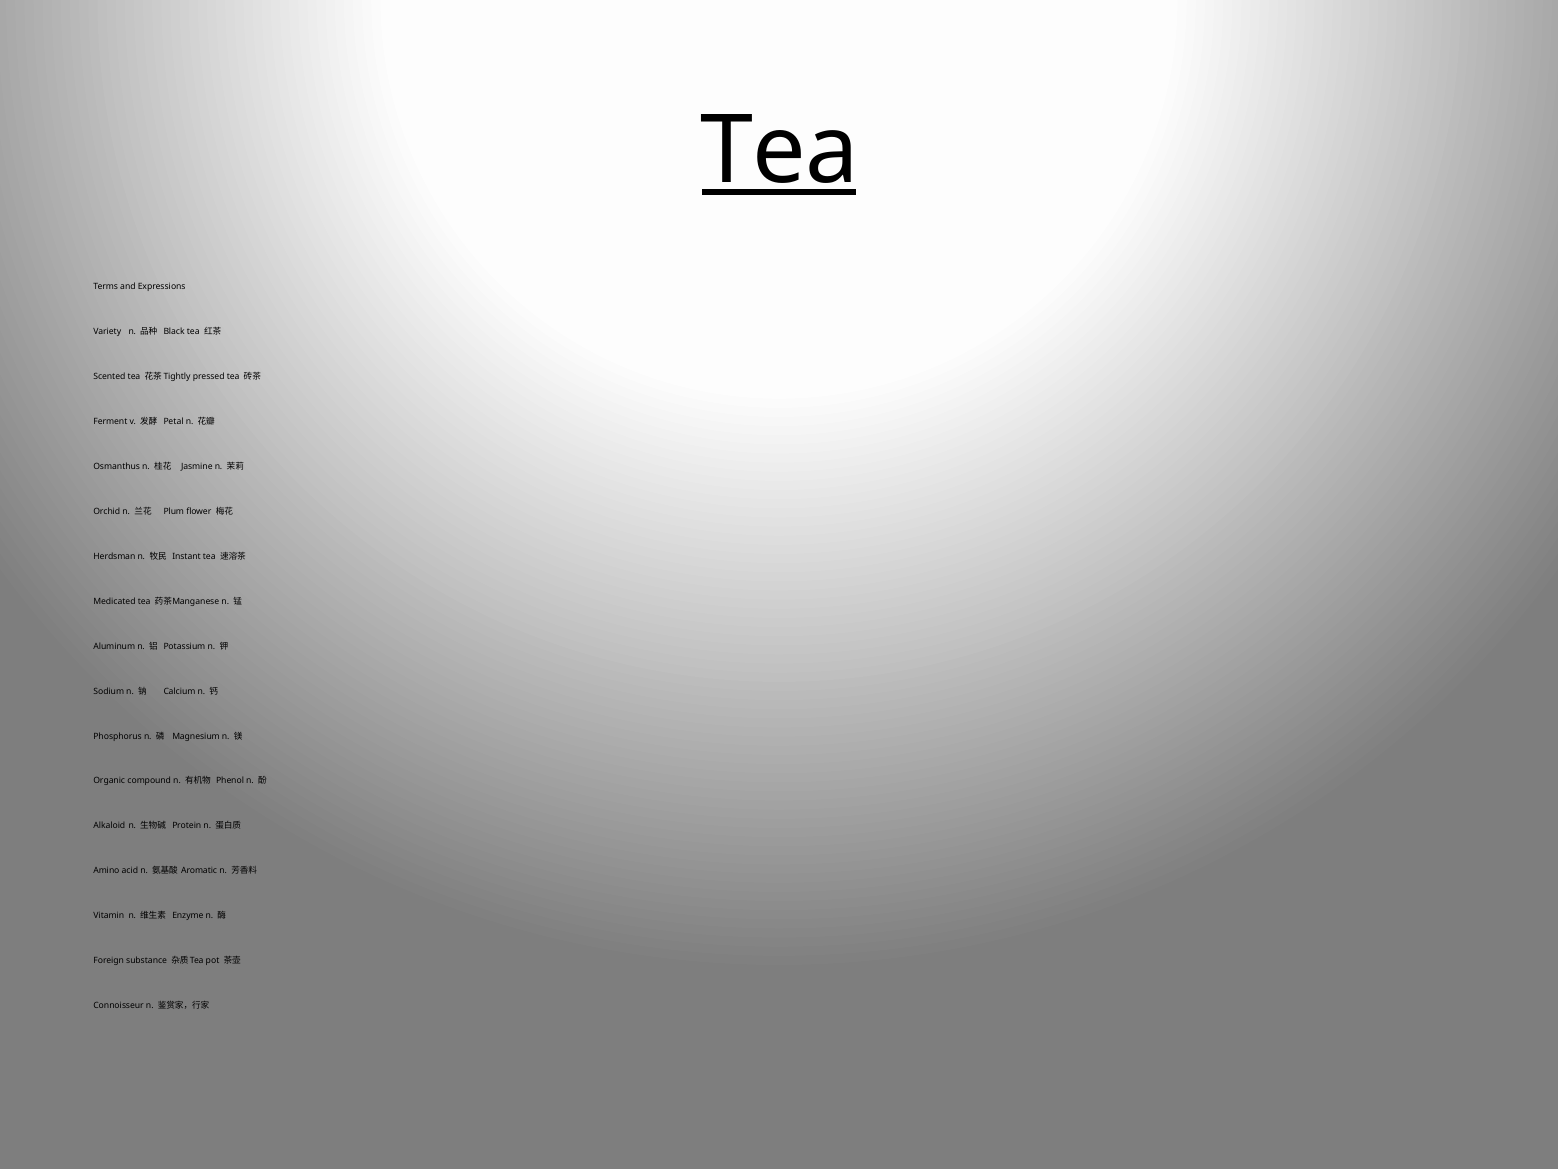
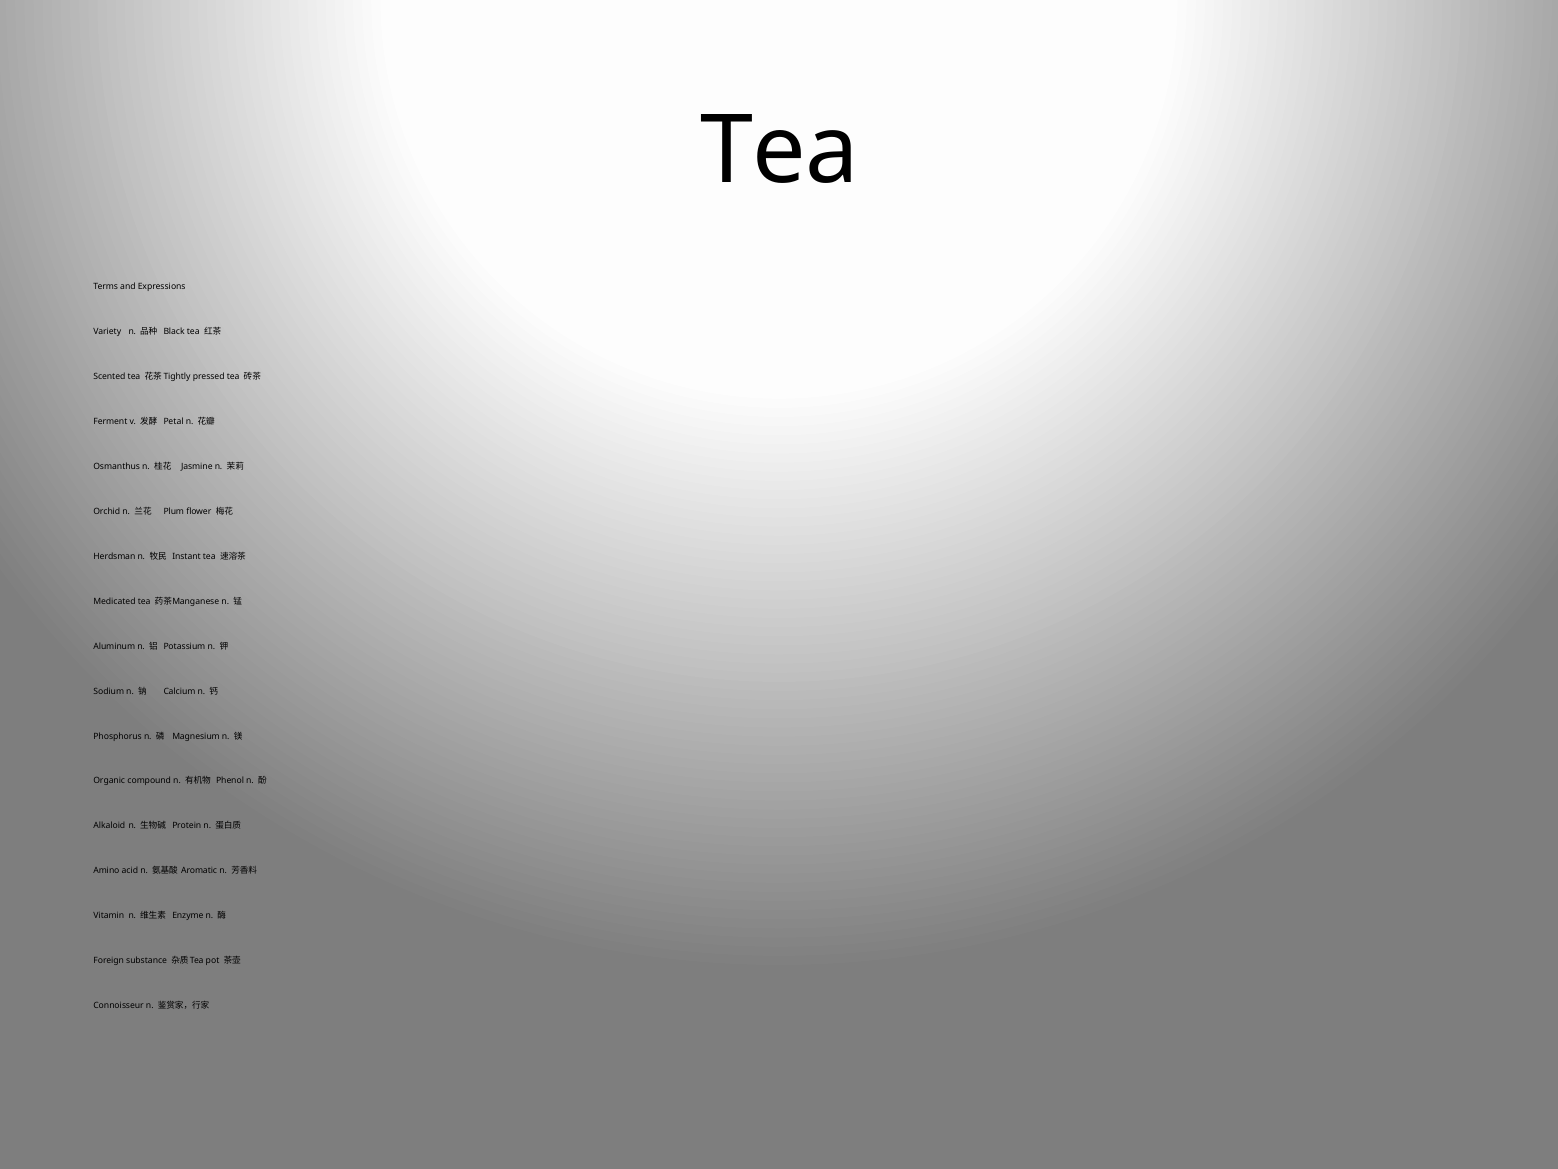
Tea at (779, 151) underline: present -> none
